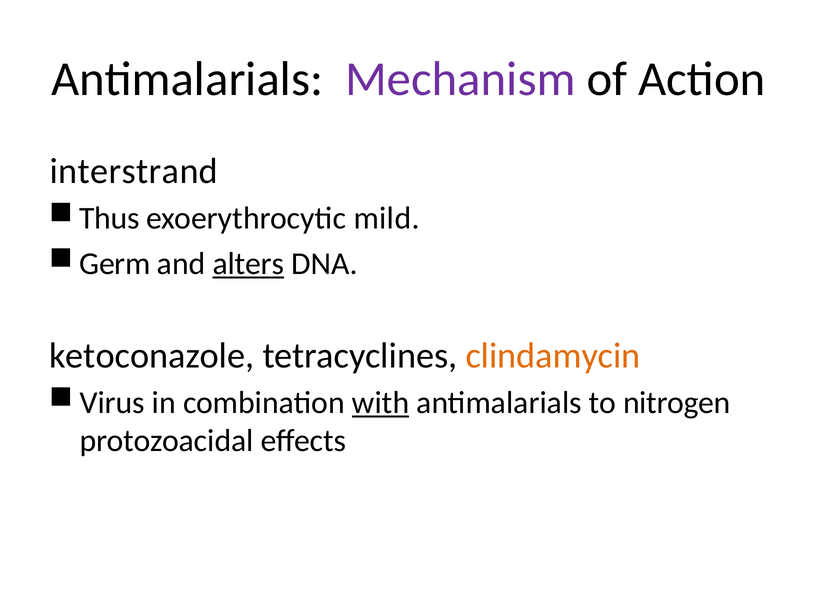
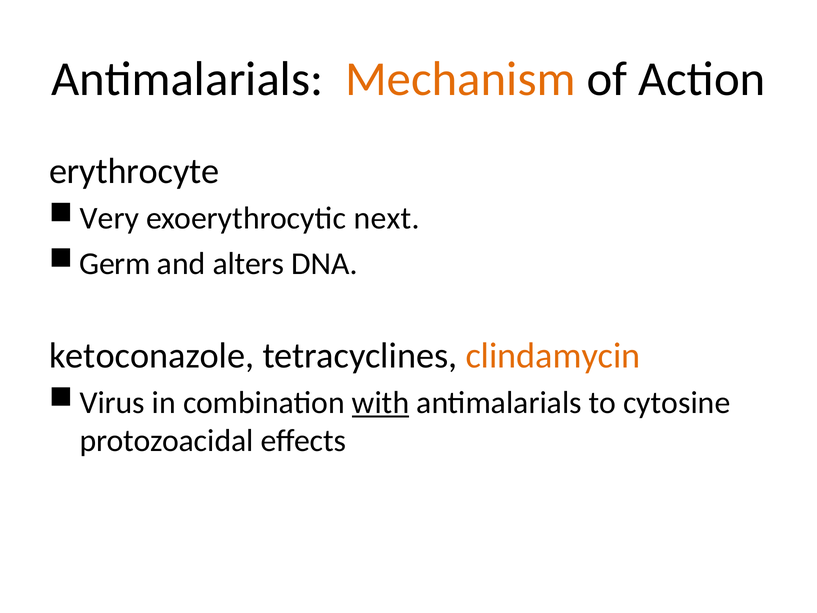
Mechanism colour: purple -> orange
interstrand: interstrand -> erythrocyte
Thus: Thus -> Very
mild: mild -> next
alters underline: present -> none
nitrogen: nitrogen -> cytosine
